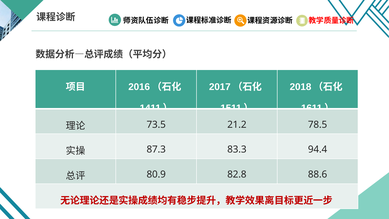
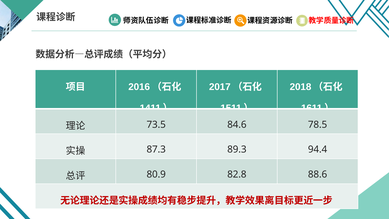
21.2: 21.2 -> 84.6
83.3: 83.3 -> 89.3
